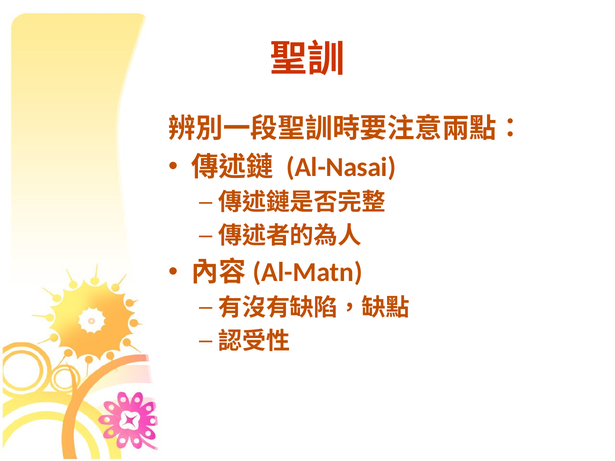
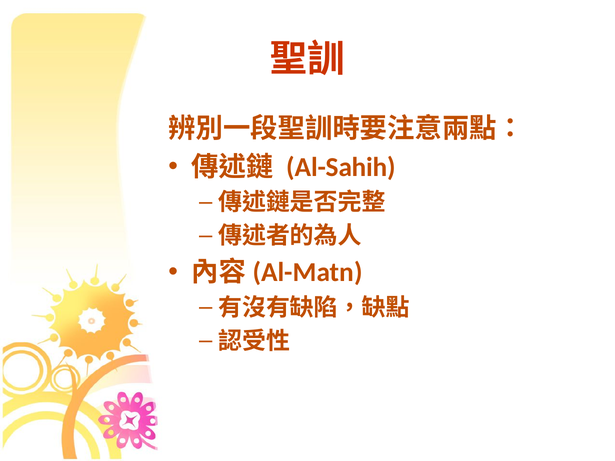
Al-Nasai: Al-Nasai -> Al-Sahih
